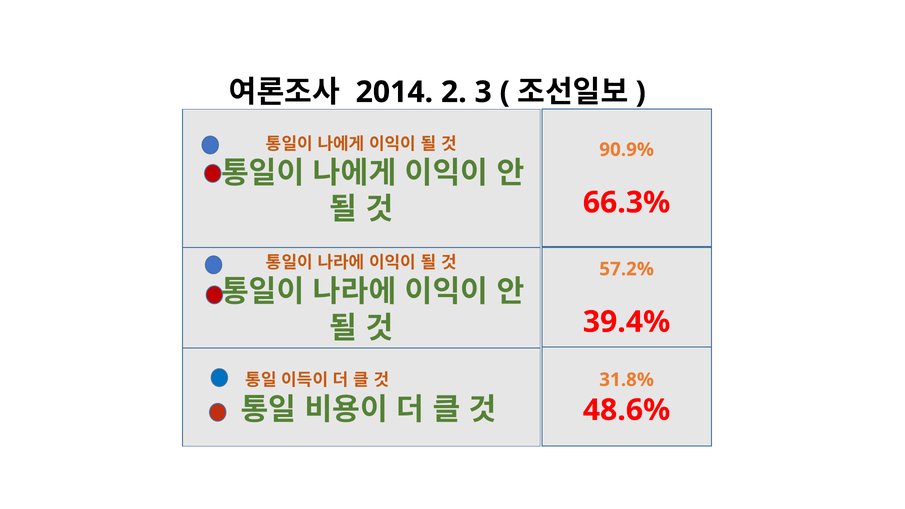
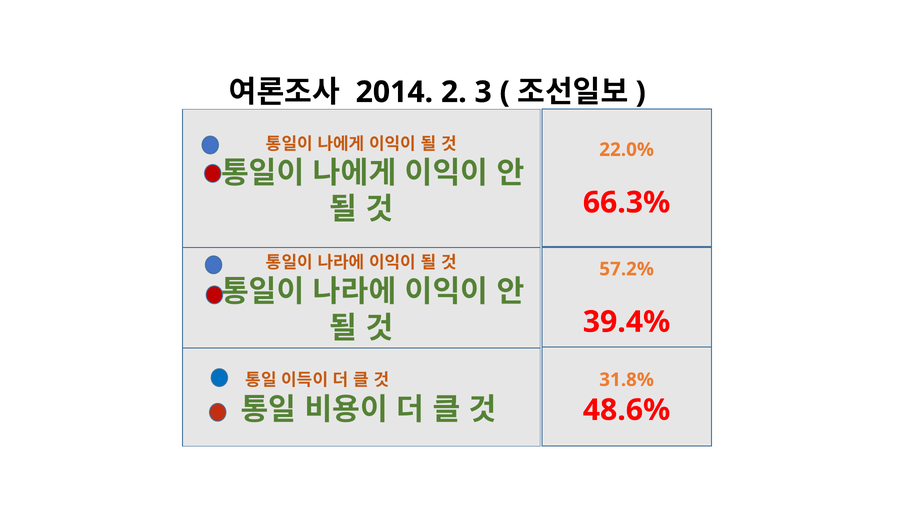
90.9%: 90.9% -> 22.0%
